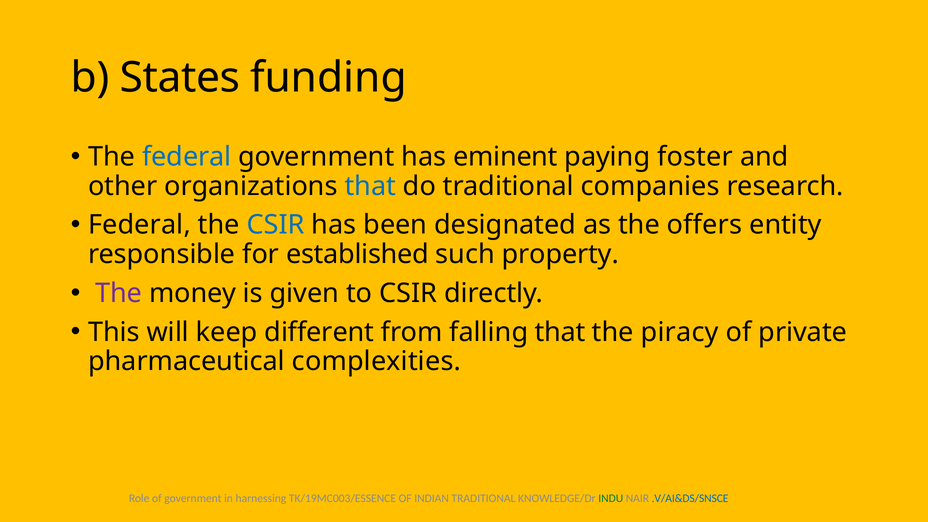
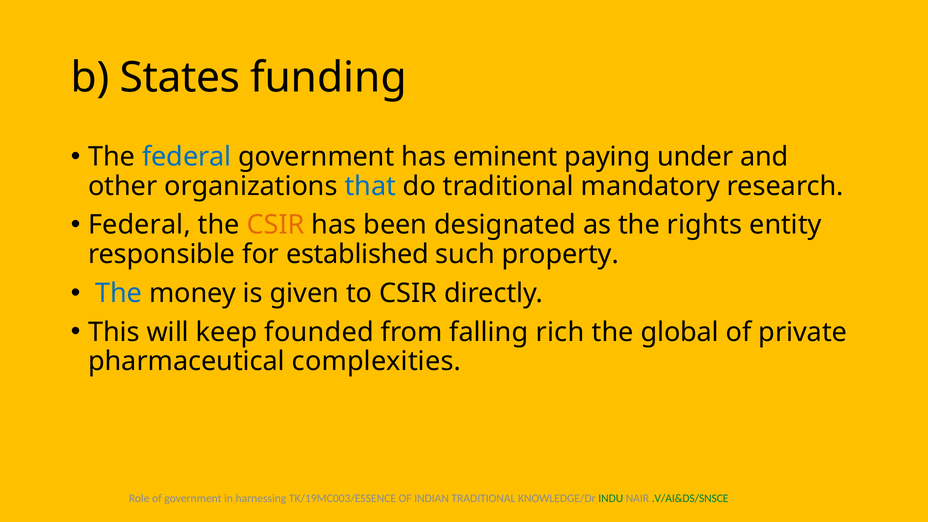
foster: foster -> under
companies: companies -> mandatory
CSIR at (276, 225) colour: blue -> orange
offers: offers -> rights
The at (119, 293) colour: purple -> blue
different: different -> founded
falling that: that -> rich
piracy: piracy -> global
.V/AI&DS/SNSCE colour: blue -> green
